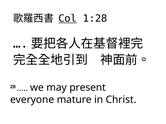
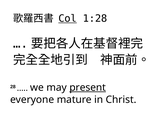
present underline: none -> present
